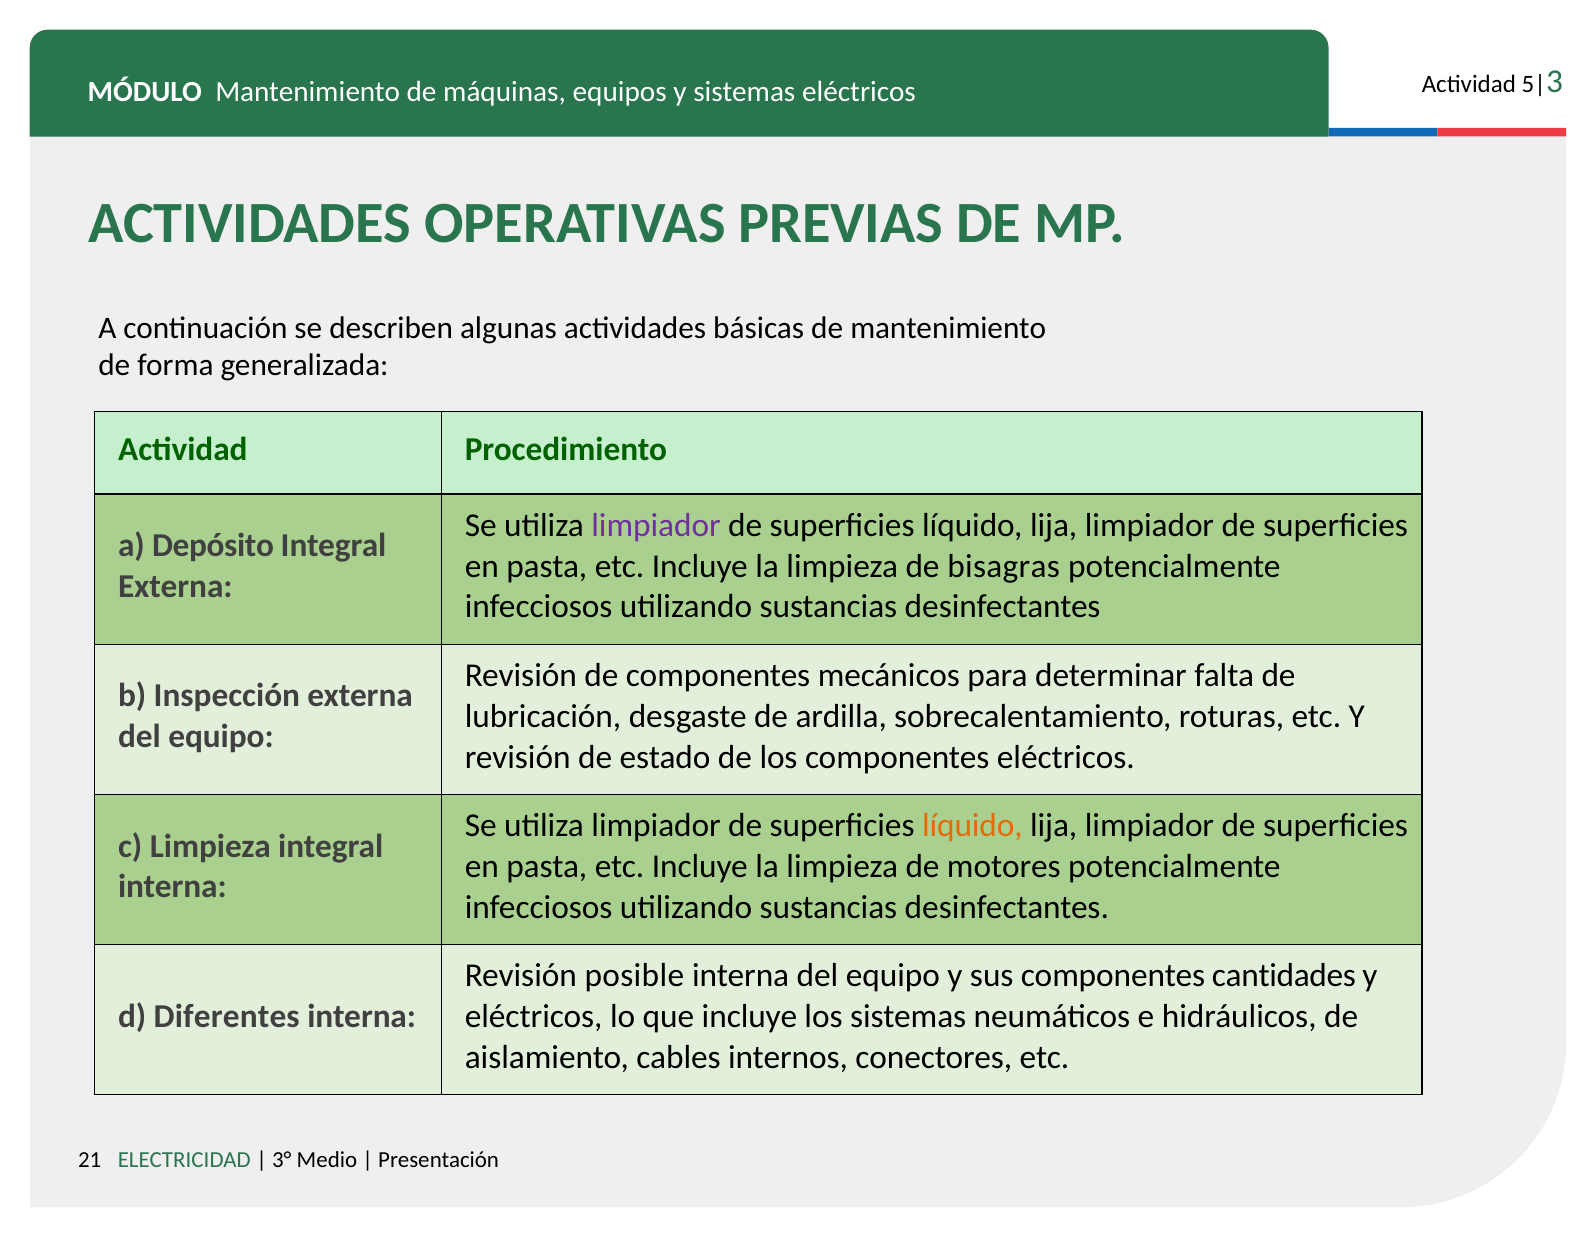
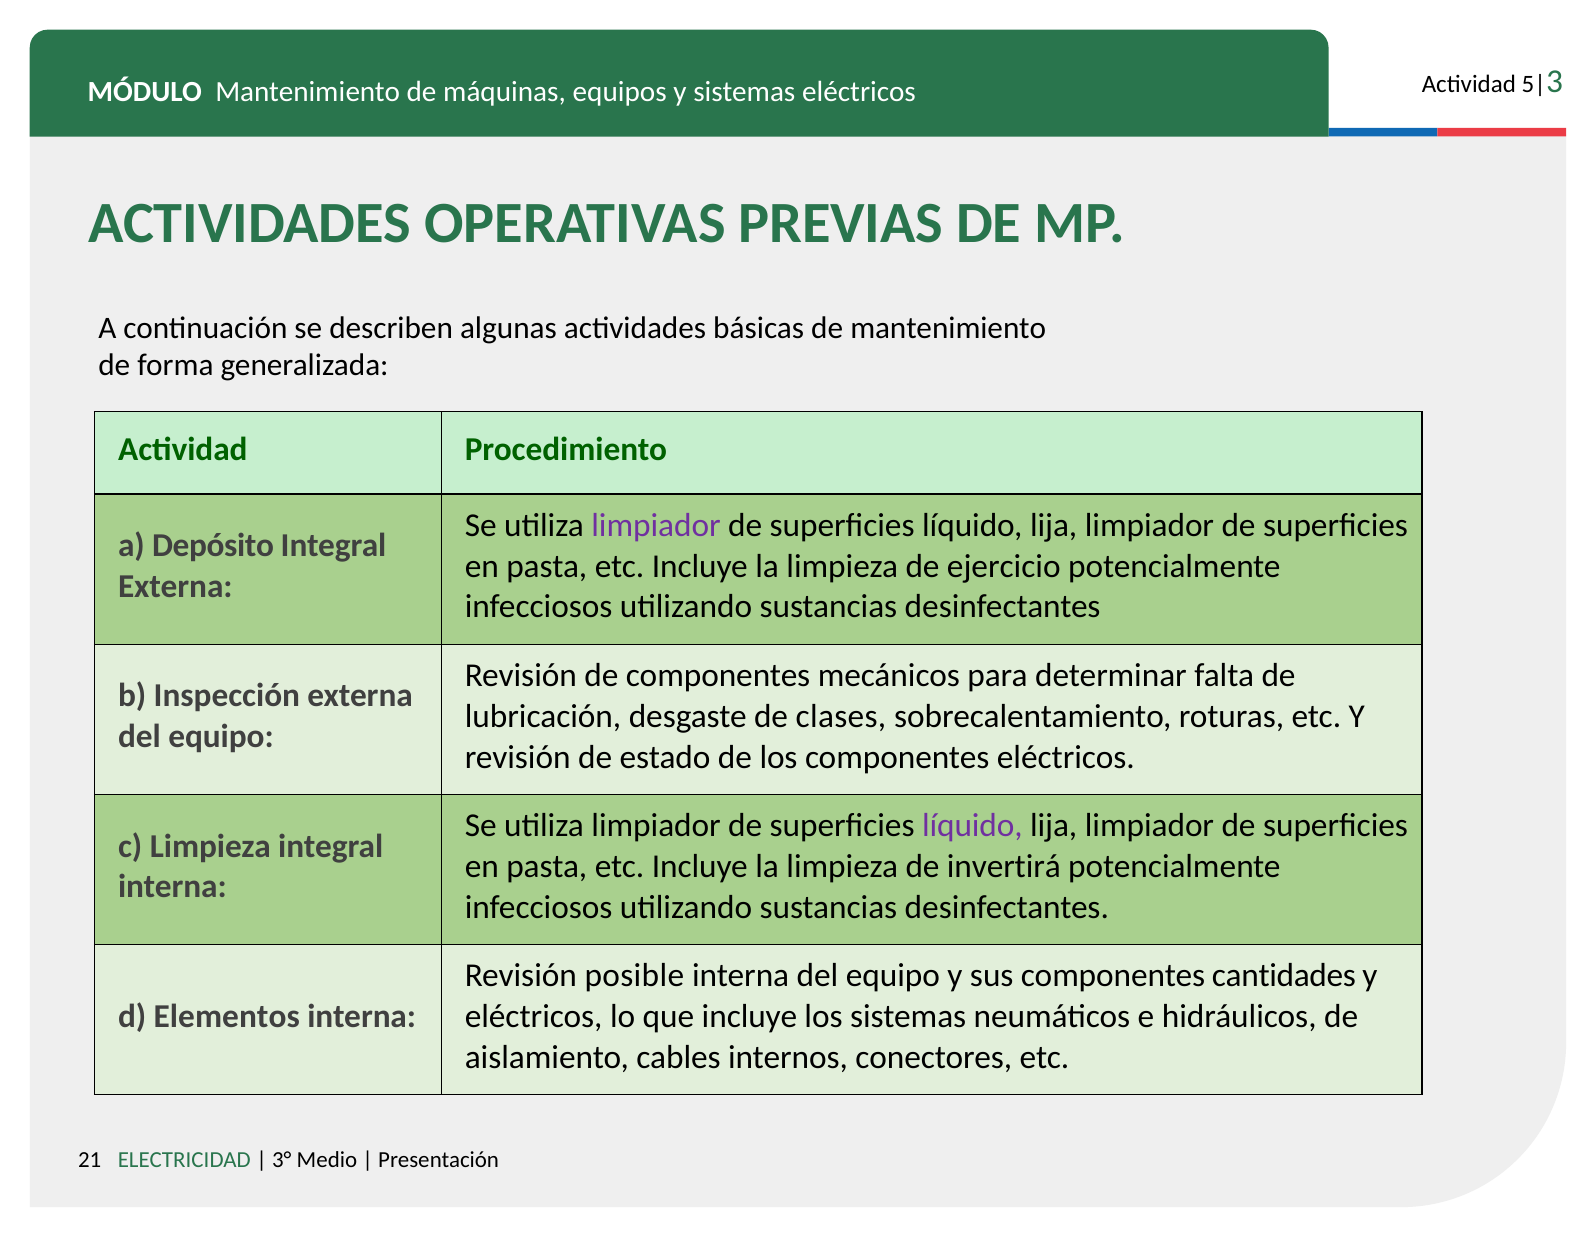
bisagras: bisagras -> ejercicio
ardilla: ardilla -> clases
líquido at (972, 826) colour: orange -> purple
motores: motores -> invertirá
Diferentes: Diferentes -> Elementos
